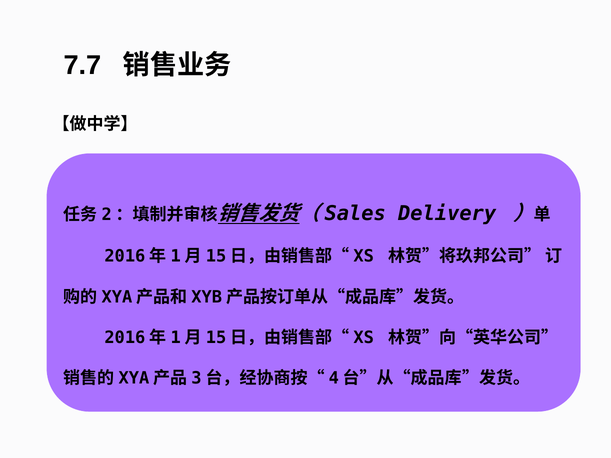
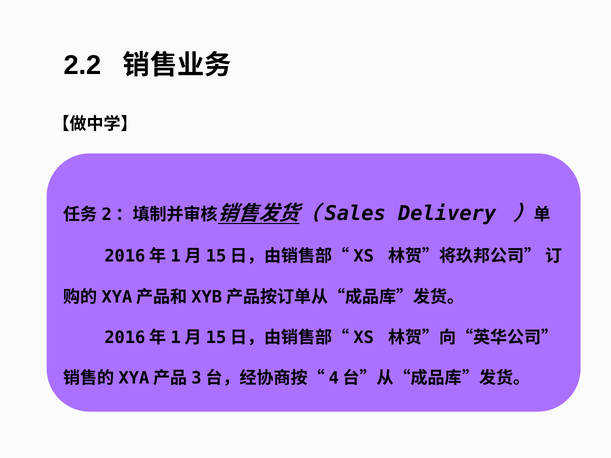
7.7: 7.7 -> 2.2
